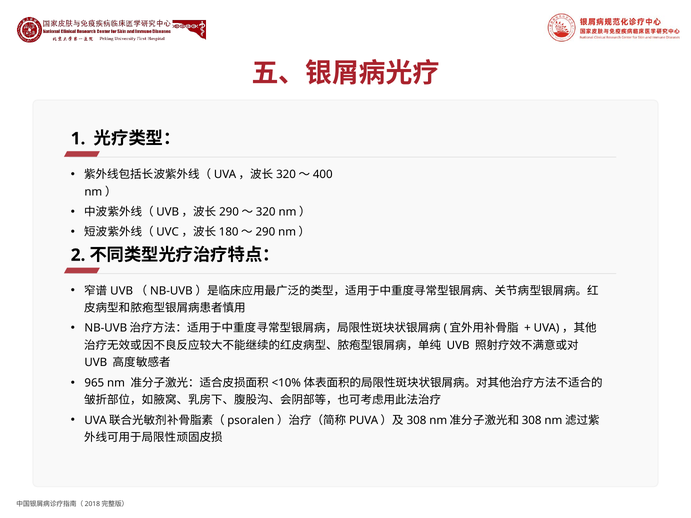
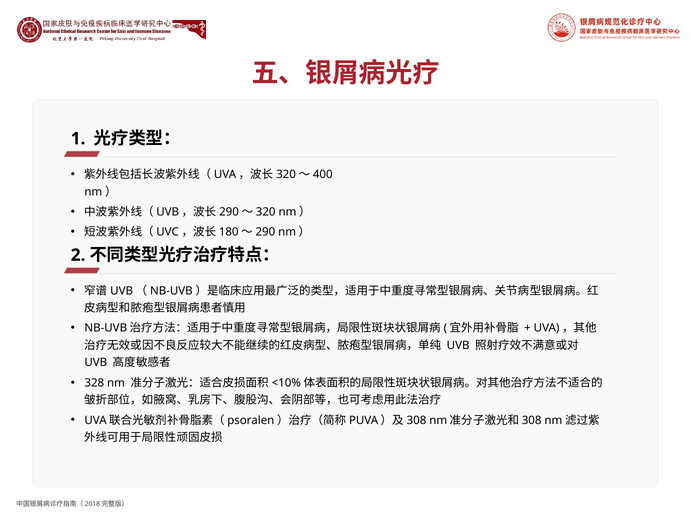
965: 965 -> 328
